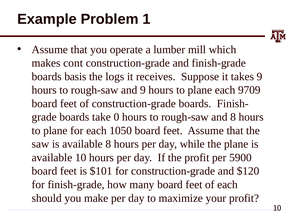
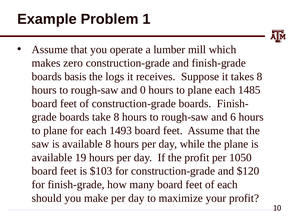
cont: cont -> zero
takes 9: 9 -> 8
and 9: 9 -> 0
9709: 9709 -> 1485
take 0: 0 -> 8
and 8: 8 -> 6
1050: 1050 -> 1493
available 10: 10 -> 19
5900: 5900 -> 1050
$101: $101 -> $103
